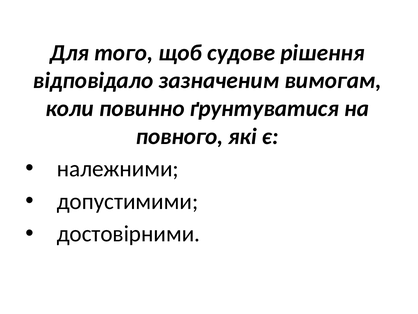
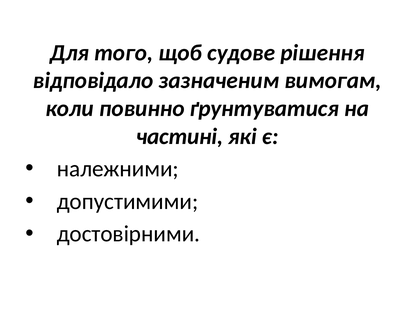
повного: повного -> частині
